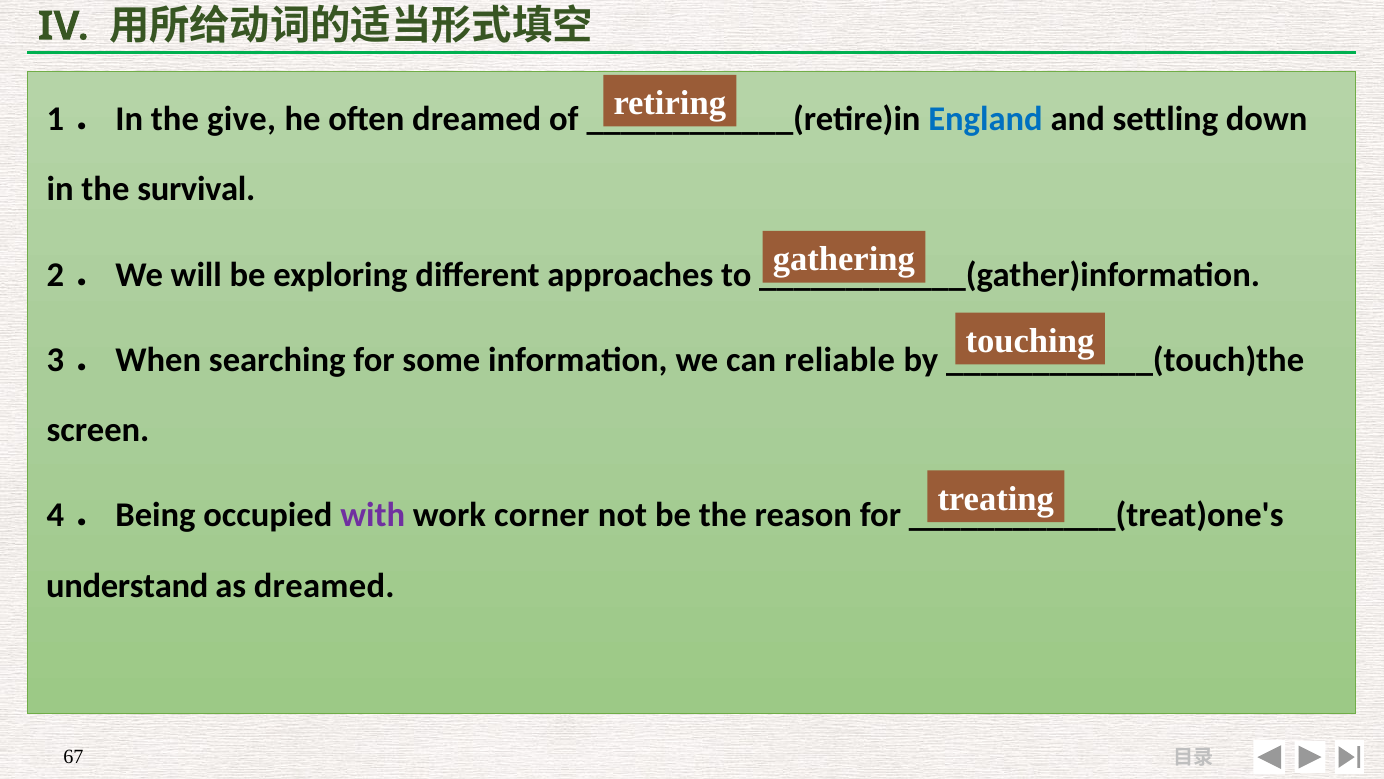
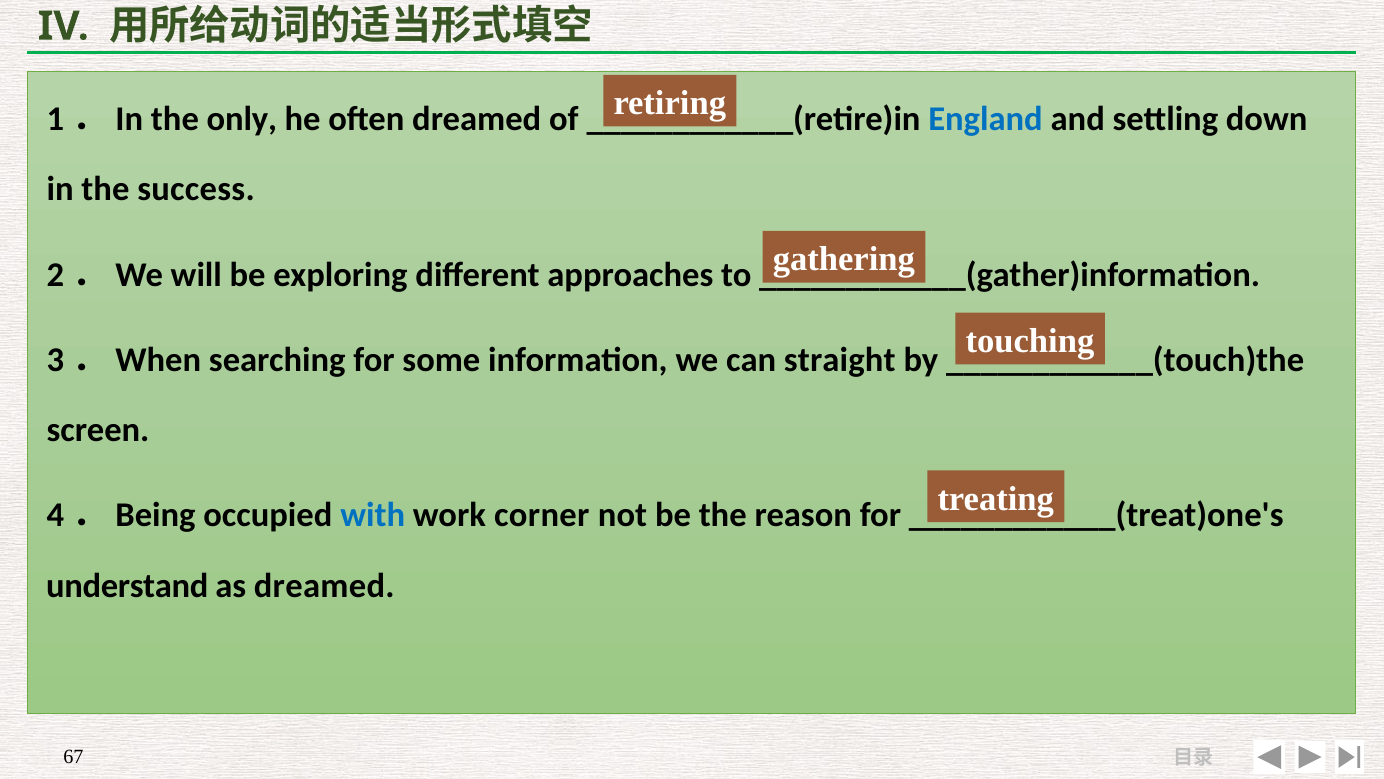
give: give -> only
survival: survival -> success
reliable: reliable -> straight
with colour: purple -> blue
